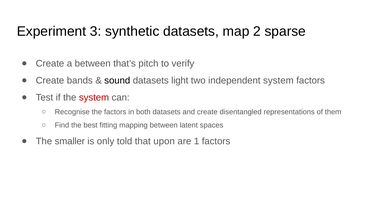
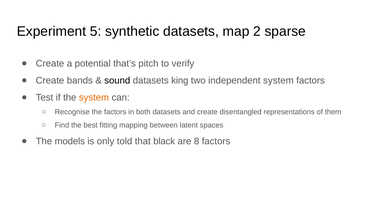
3: 3 -> 5
a between: between -> potential
light: light -> king
system at (94, 98) colour: red -> orange
smaller: smaller -> models
upon: upon -> black
1: 1 -> 8
